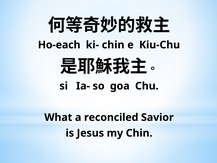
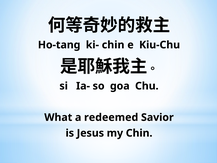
Ho-each: Ho-each -> Ho-tang
reconciled: reconciled -> redeemed
